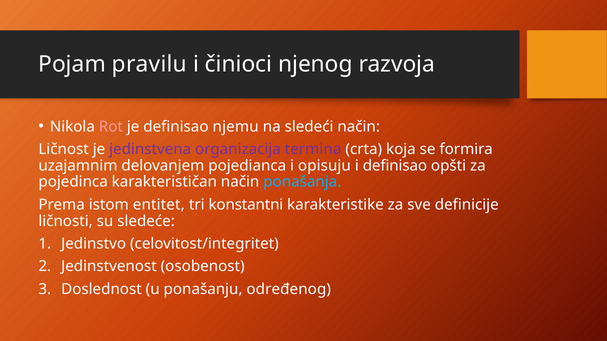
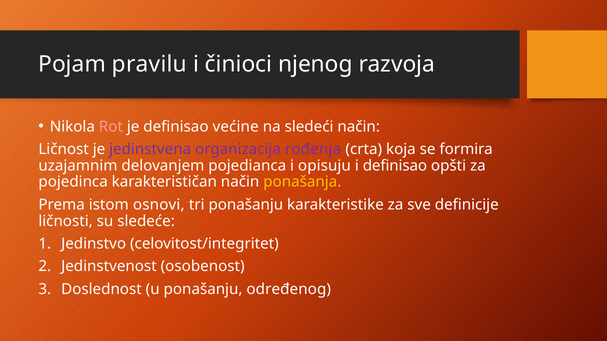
njemu: njemu -> većine
termina: termina -> rođenja
ponašanja colour: light blue -> yellow
entitet: entitet -> osnovi
tri konstantni: konstantni -> ponašanju
